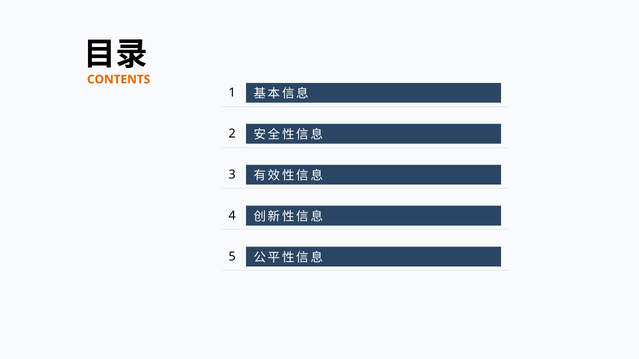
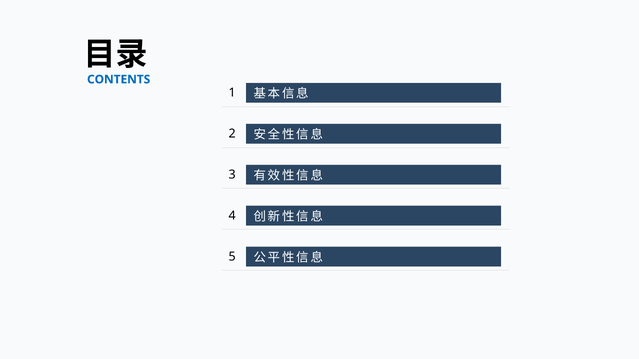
CONTENTS colour: orange -> blue
